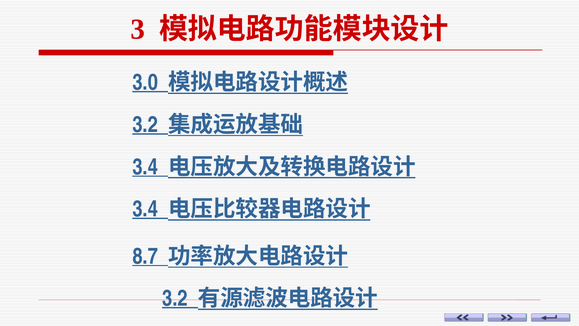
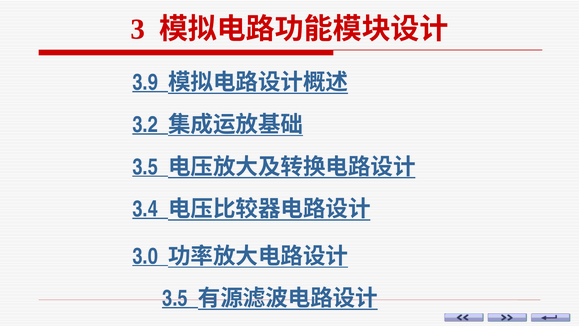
3.0: 3.0 -> 3.9
3.4 at (145, 167): 3.4 -> 3.5
8.7: 8.7 -> 3.0
3.2 at (175, 298): 3.2 -> 3.5
